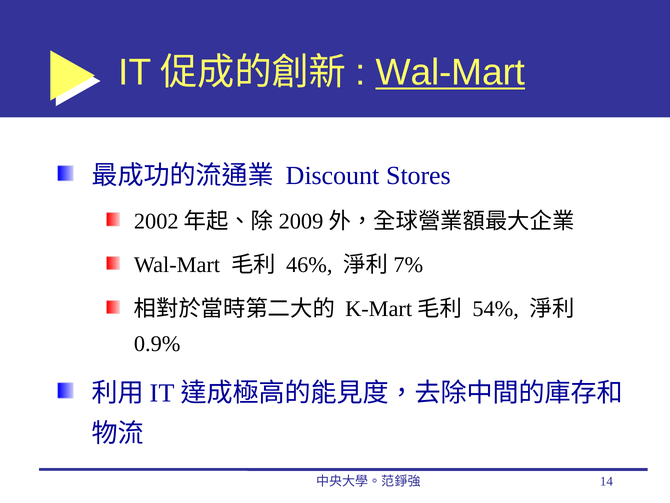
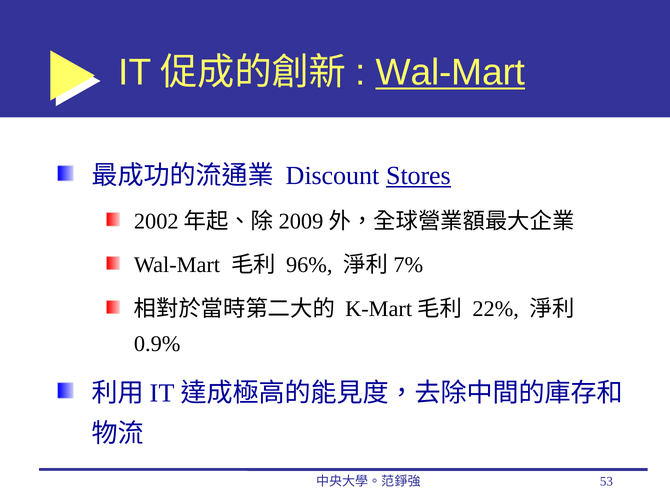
Stores underline: none -> present
46%: 46% -> 96%
54%: 54% -> 22%
14: 14 -> 53
